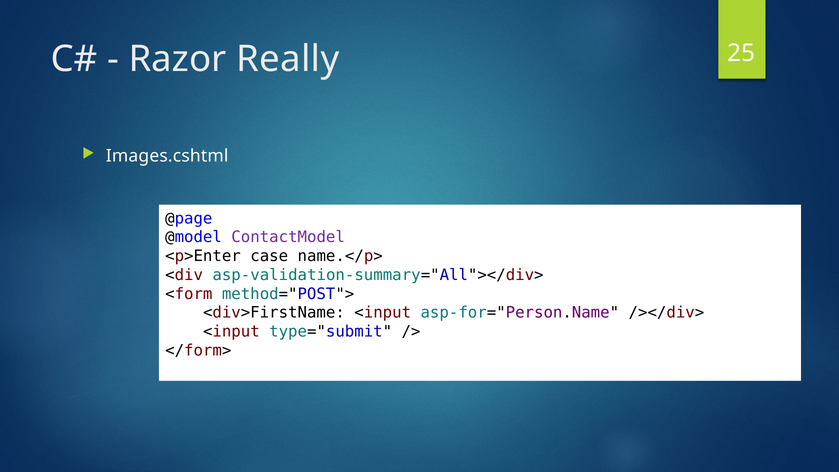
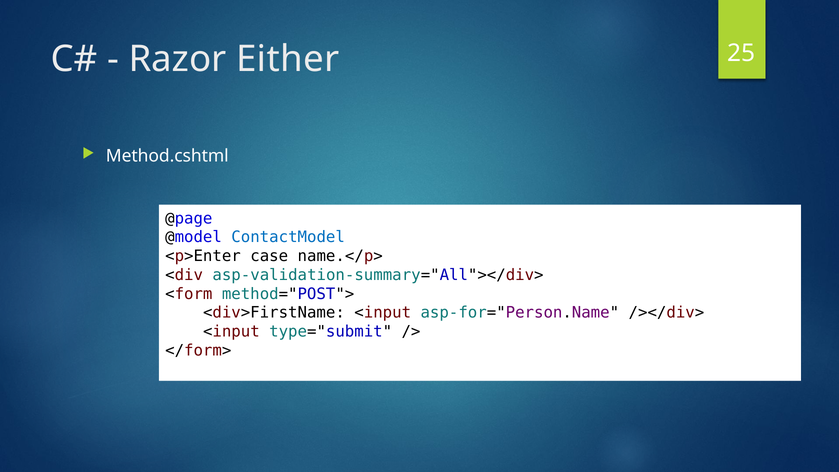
Really: Really -> Either
Images.cshtml: Images.cshtml -> Method.cshtml
ContactModel colour: purple -> blue
